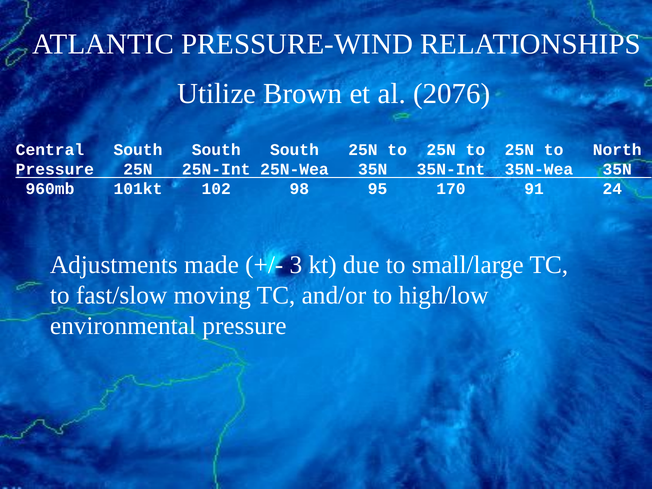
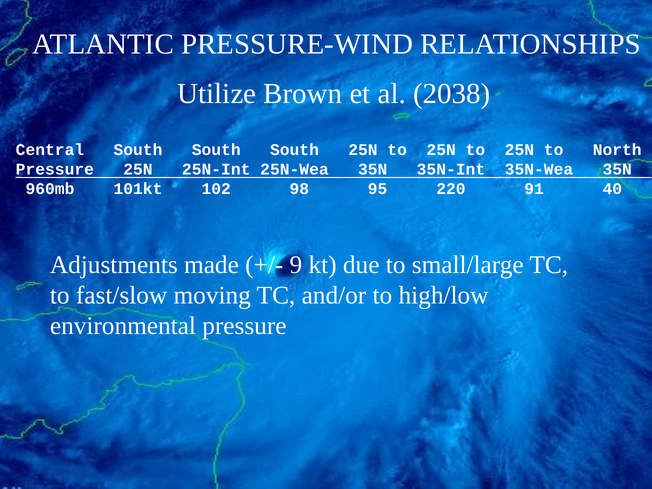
2076: 2076 -> 2038
170: 170 -> 220
24: 24 -> 40
3: 3 -> 9
